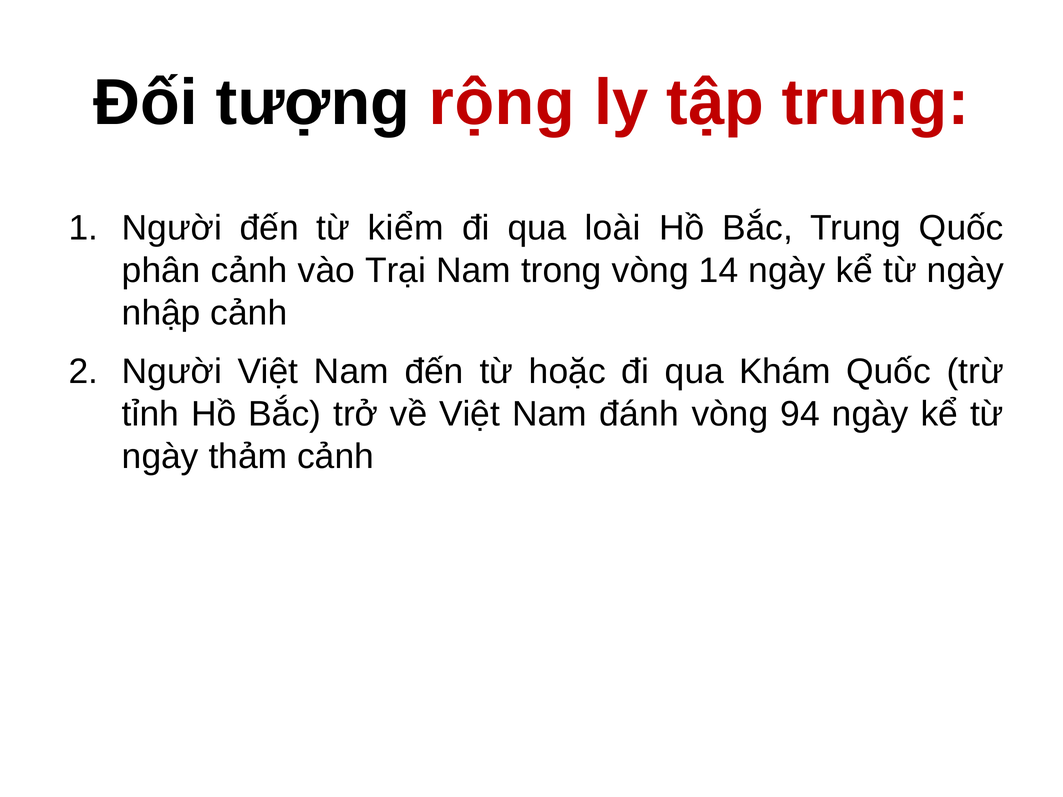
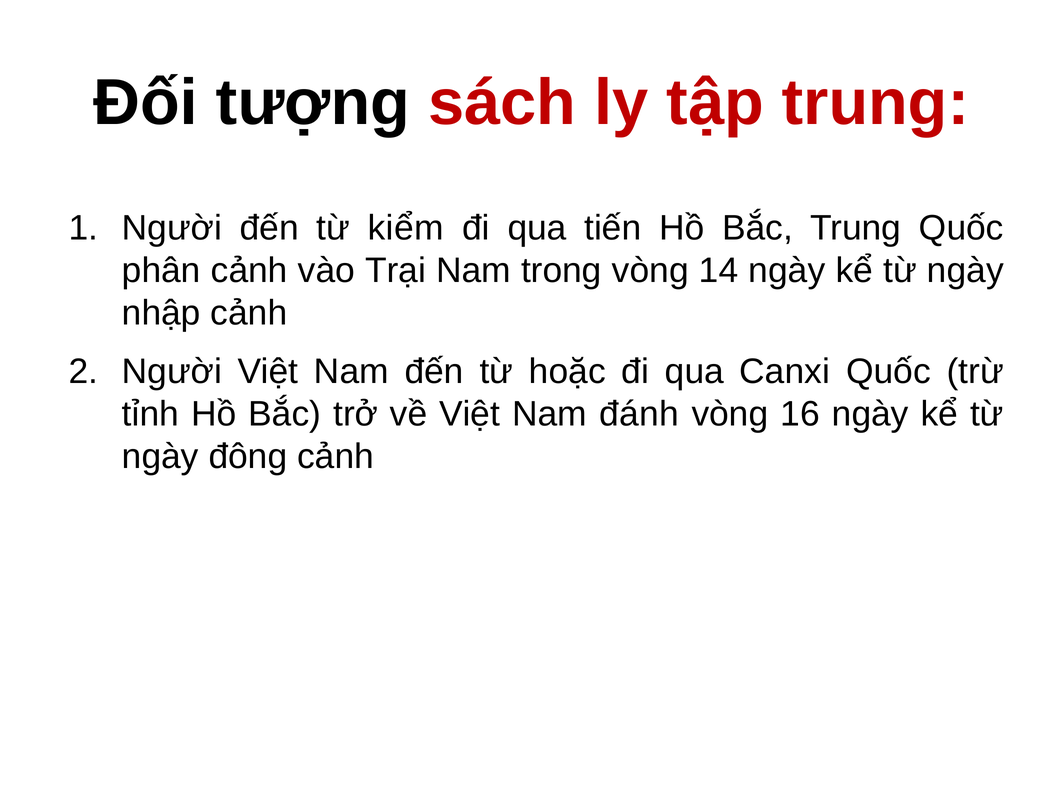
rộng: rộng -> sách
loài: loài -> tiến
Khám: Khám -> Canxi
94: 94 -> 16
thảm: thảm -> đông
